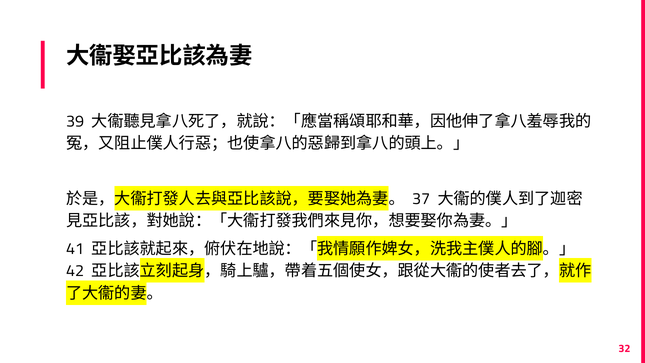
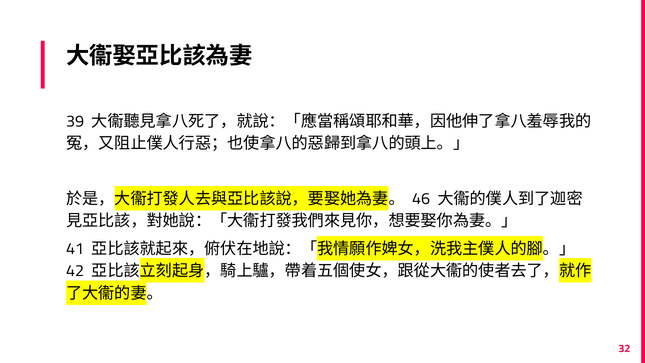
37: 37 -> 46
